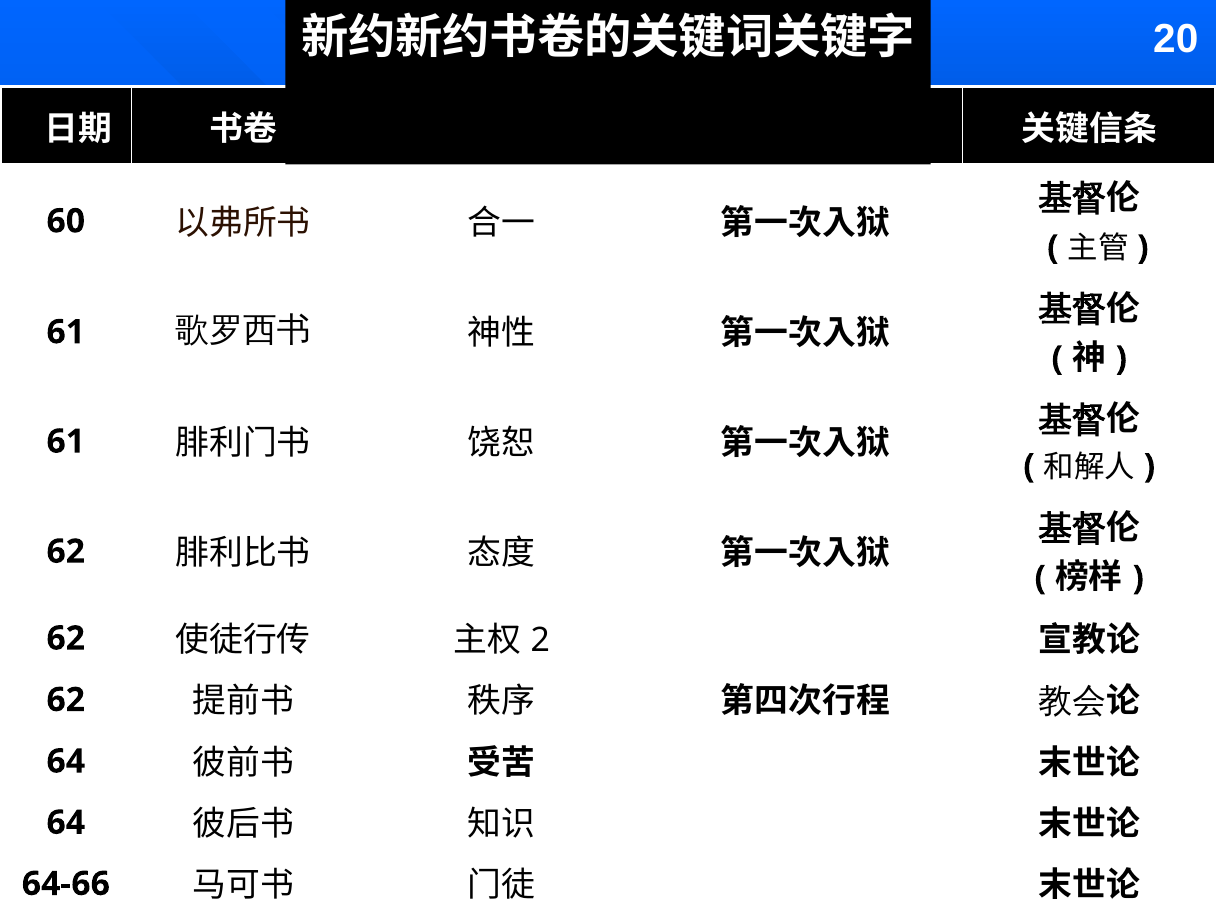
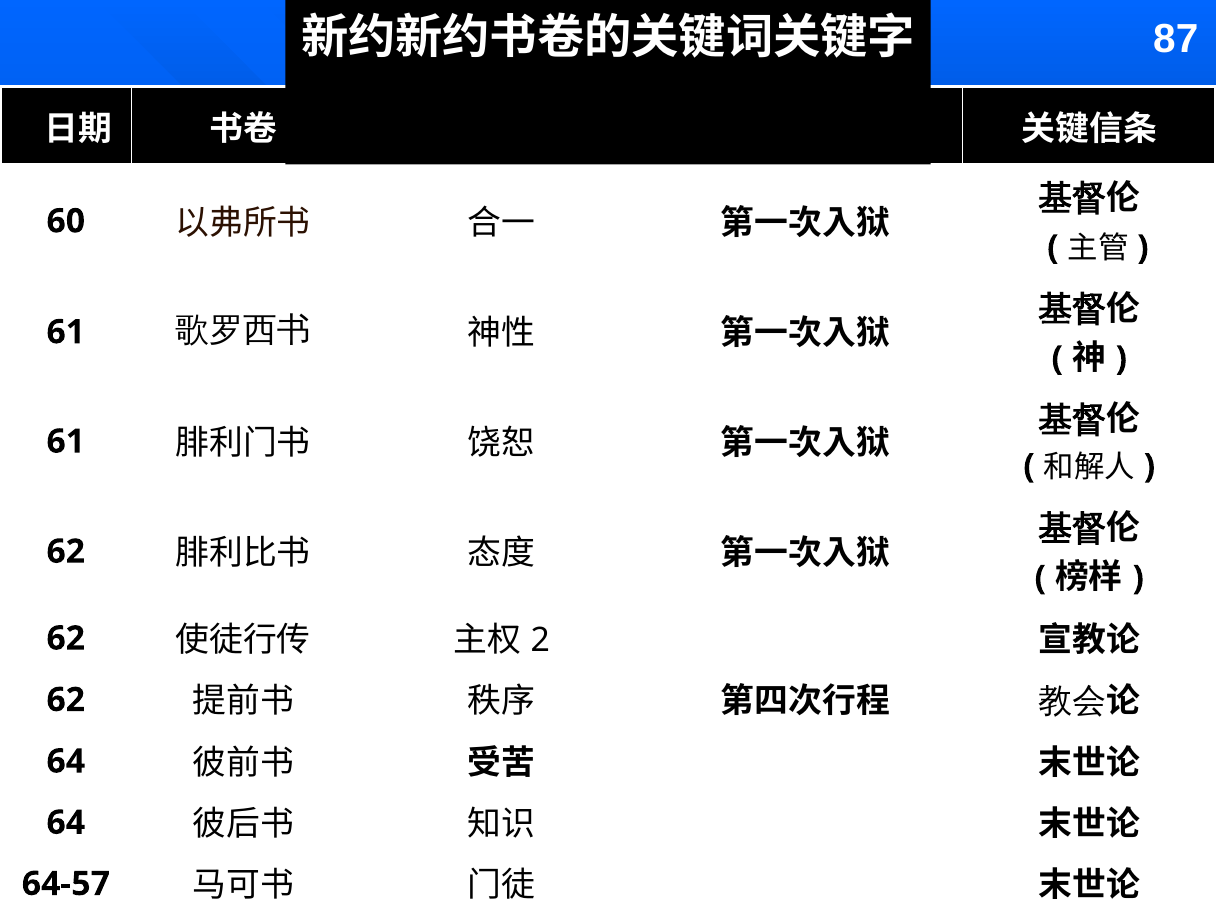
20: 20 -> 87
64-66: 64-66 -> 64-57
